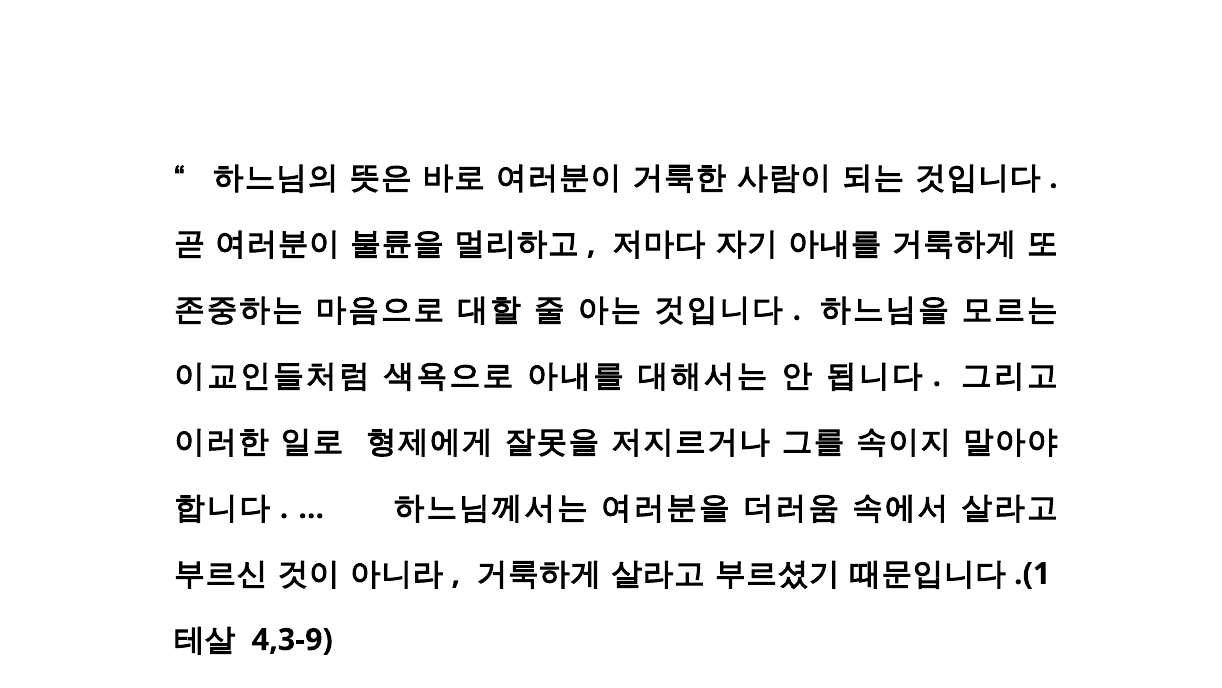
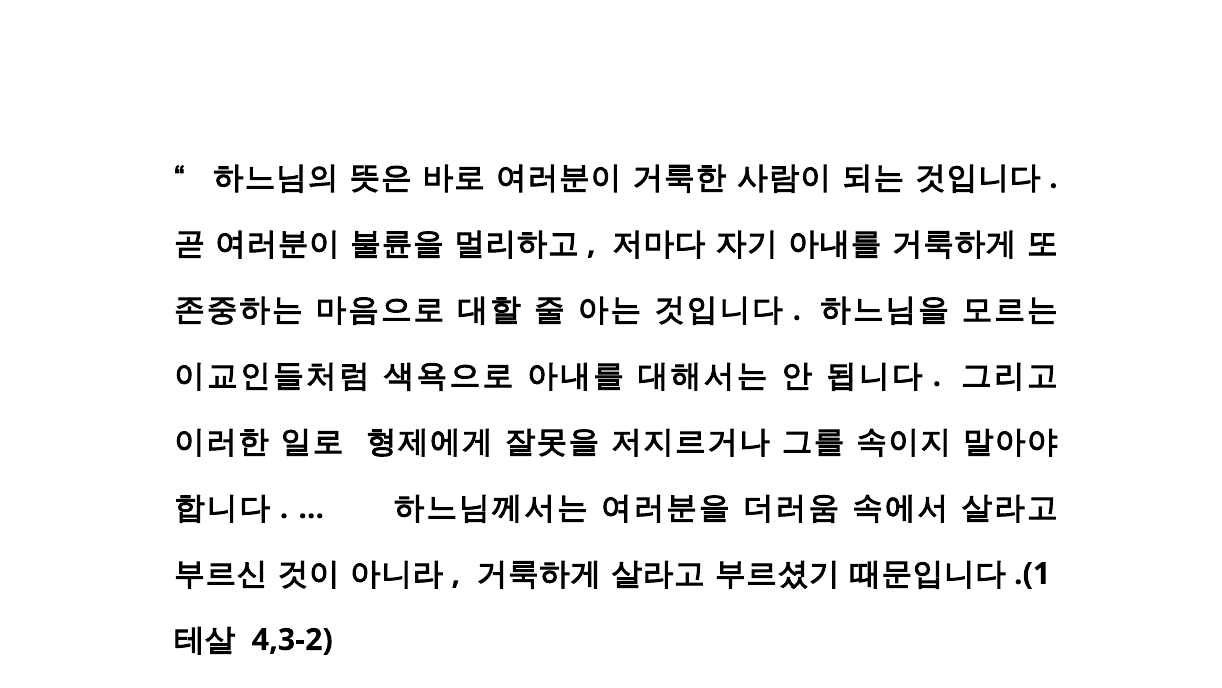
4,3-9: 4,3-9 -> 4,3-2
